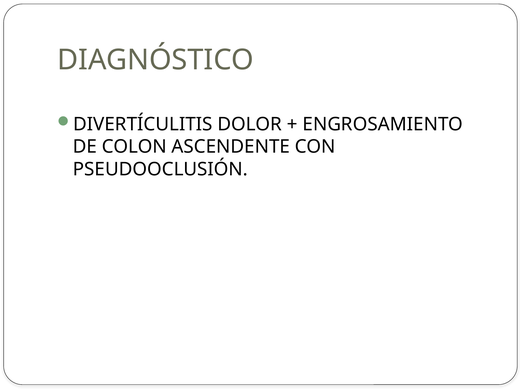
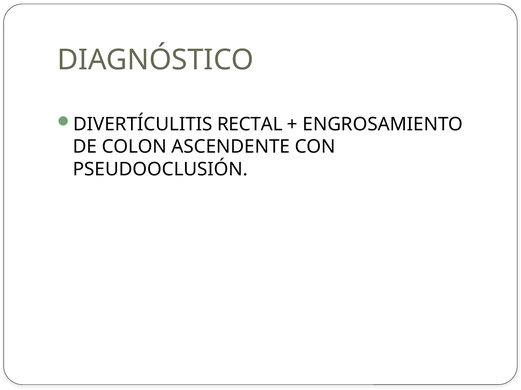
DOLOR: DOLOR -> RECTAL
